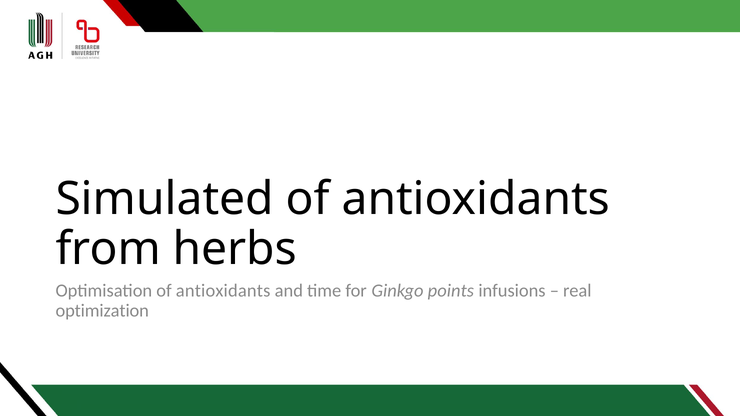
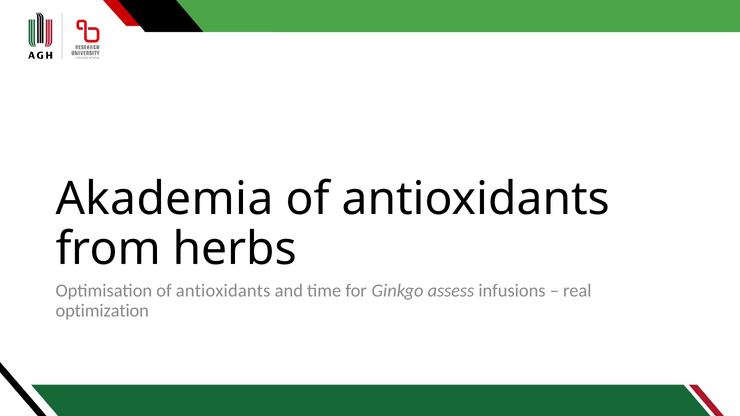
Simulated: Simulated -> Akademia
points: points -> assess
